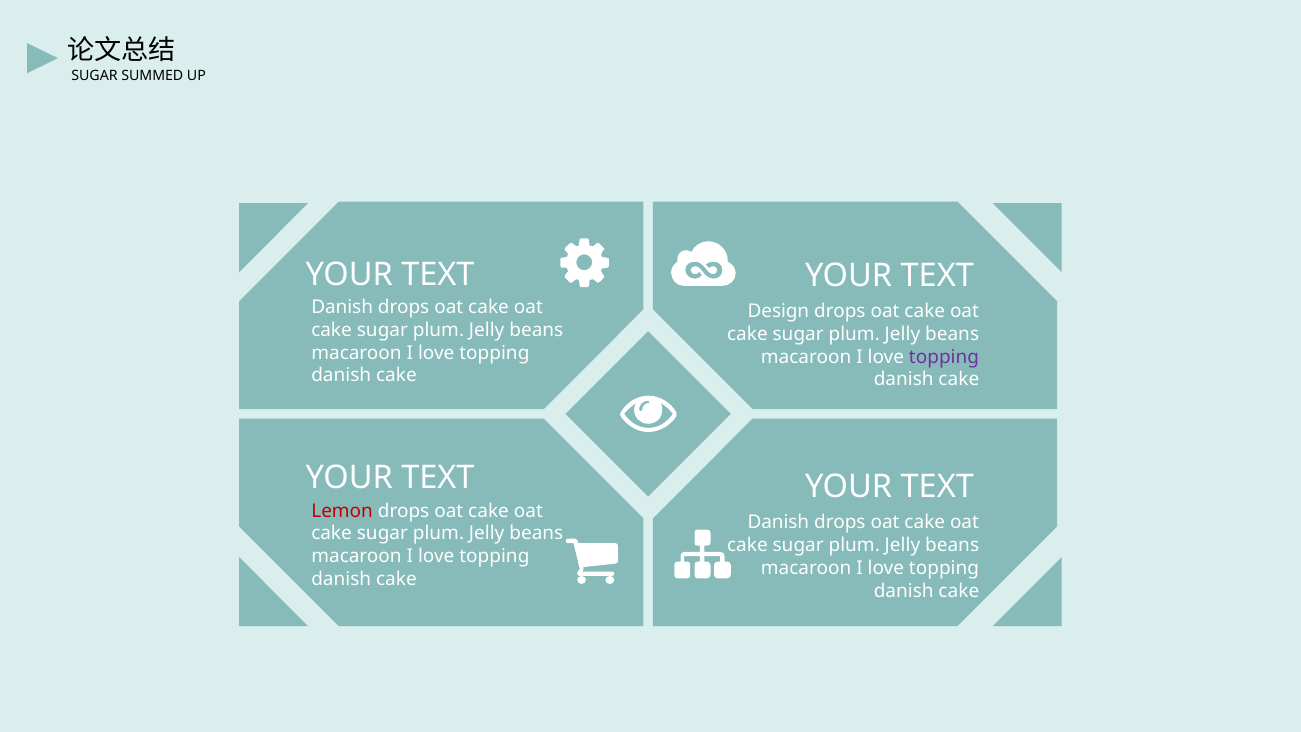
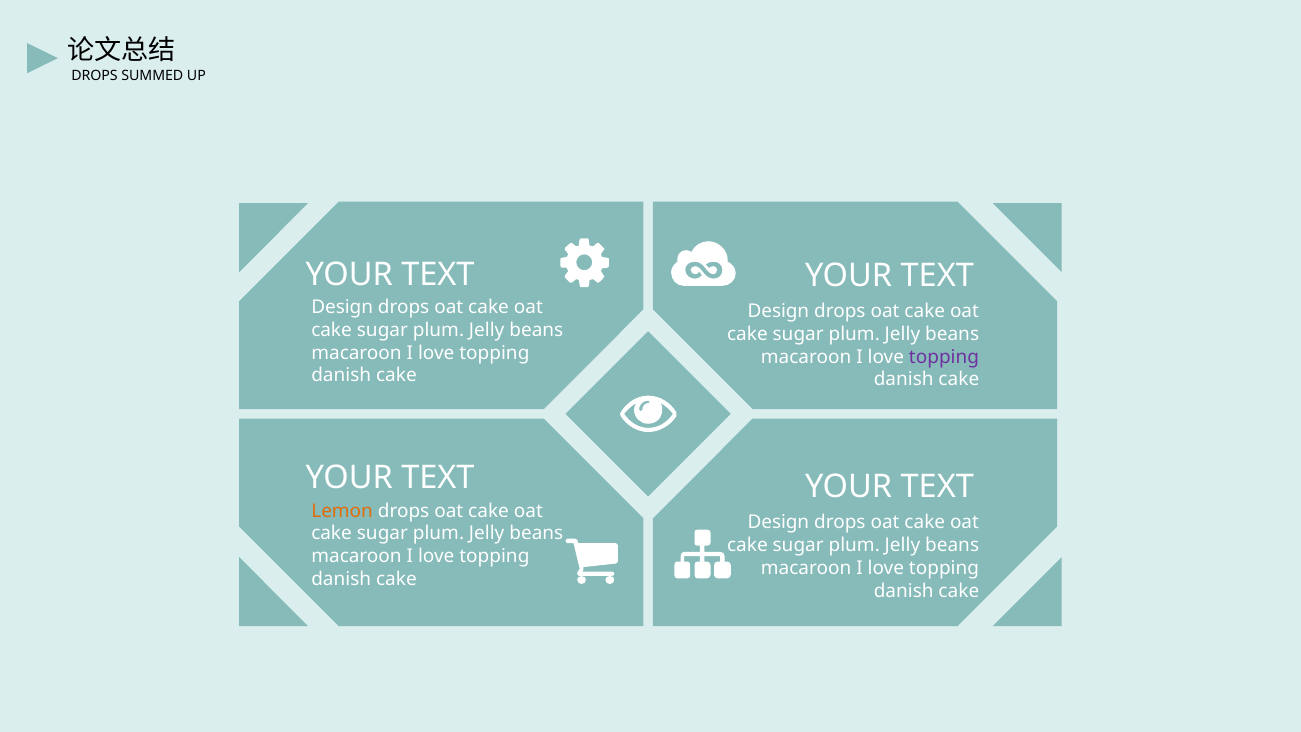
SUGAR at (94, 76): SUGAR -> DROPS
Danish at (342, 307): Danish -> Design
Lemon colour: red -> orange
Danish at (778, 523): Danish -> Design
